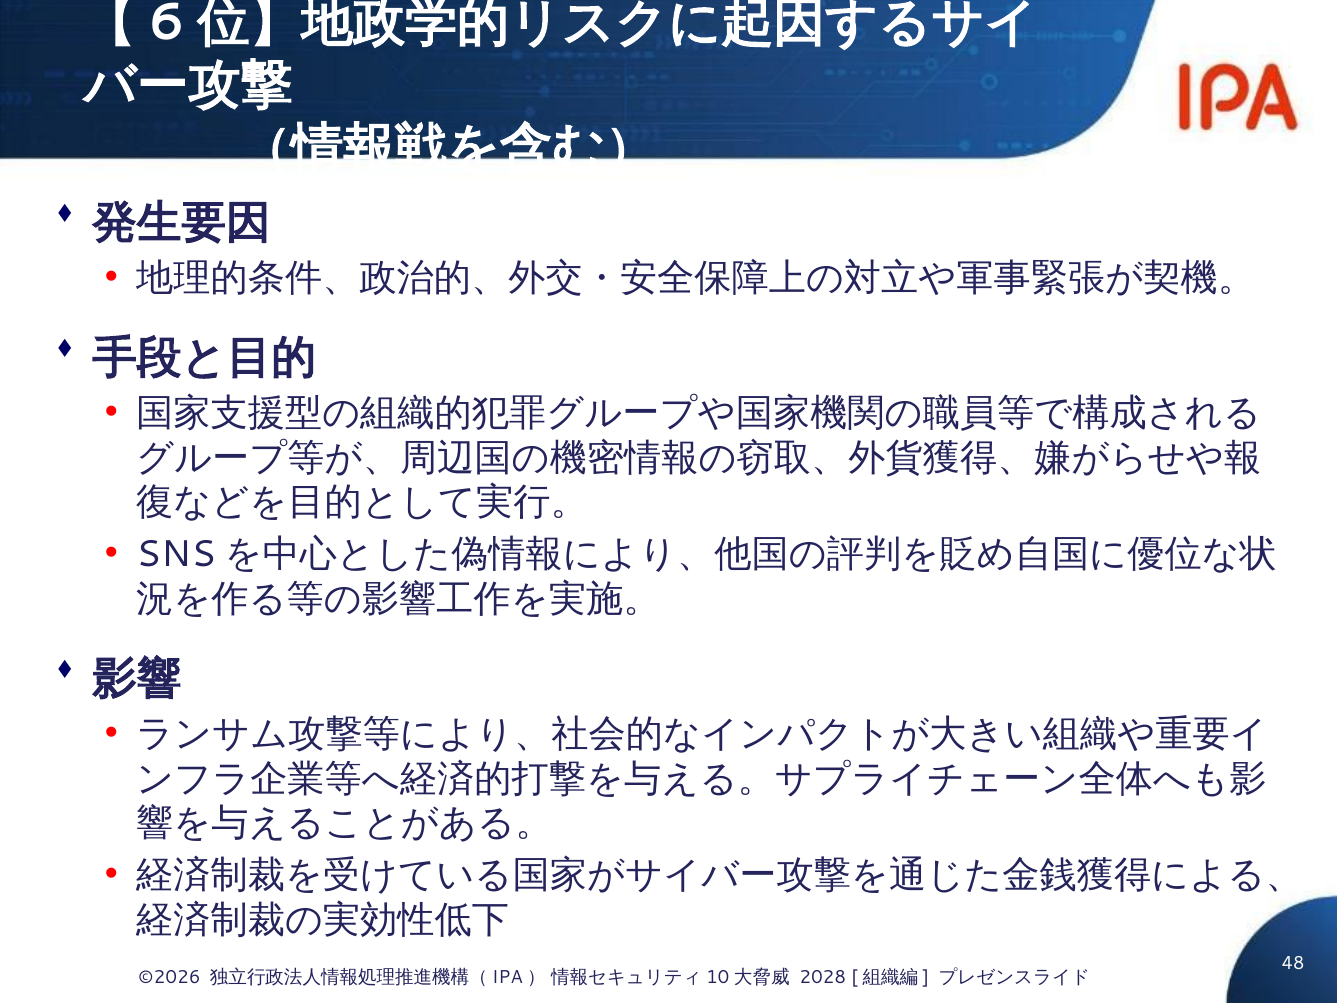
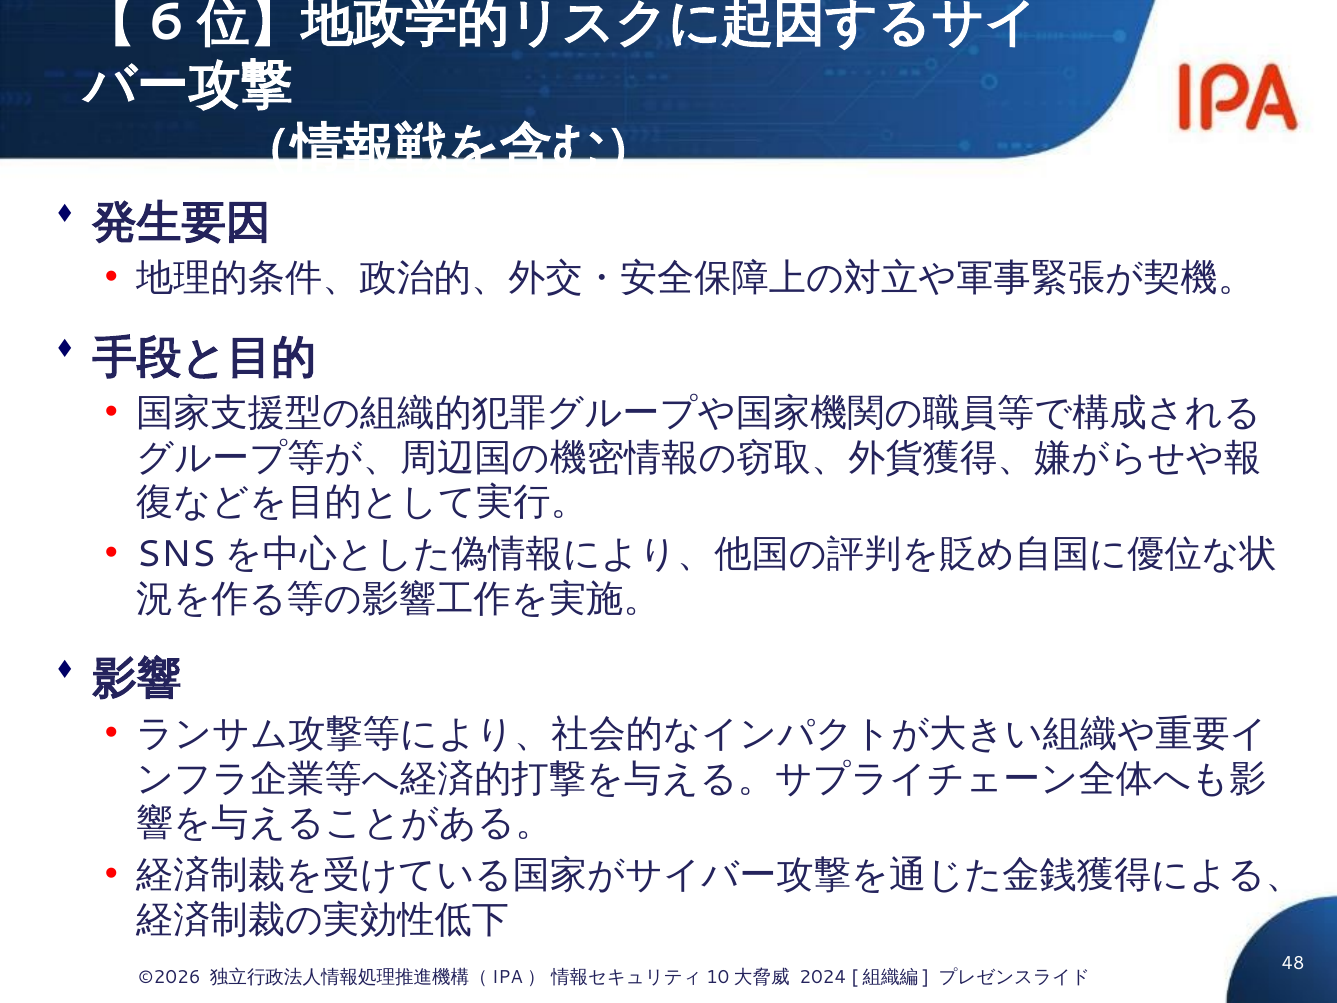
2028: 2028 -> 2024
